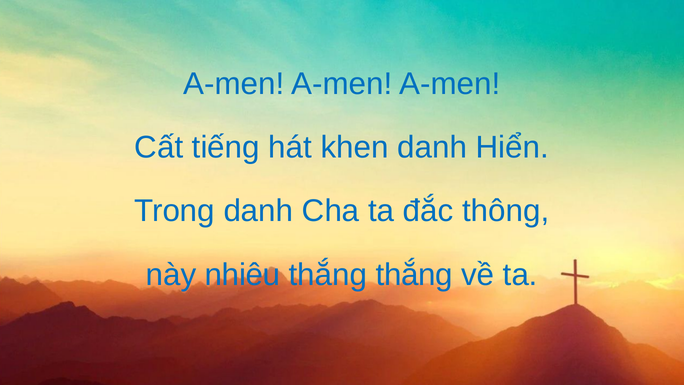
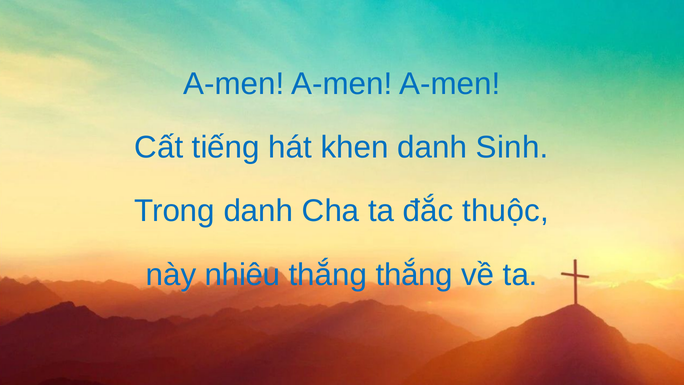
Hiển: Hiển -> Sinh
thông: thông -> thuộc
